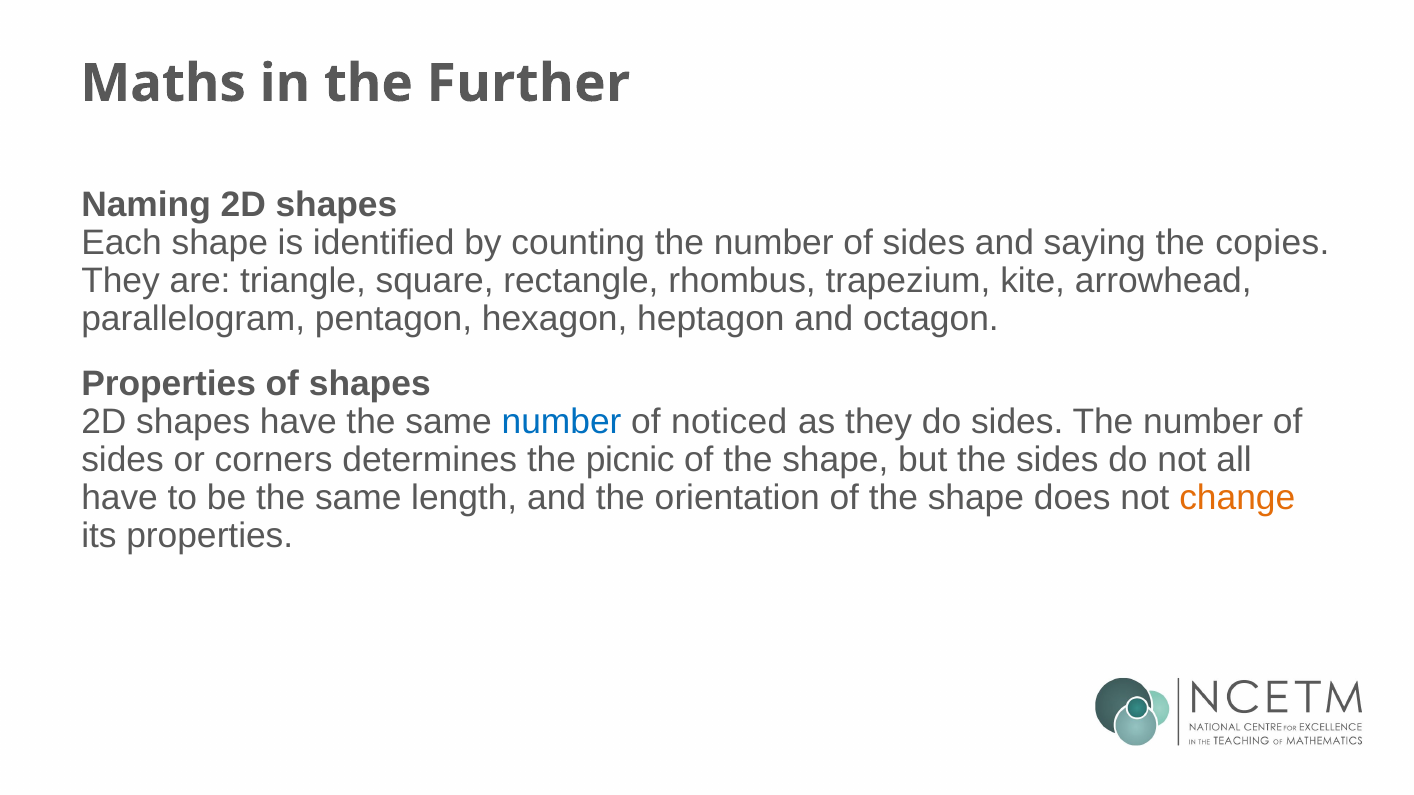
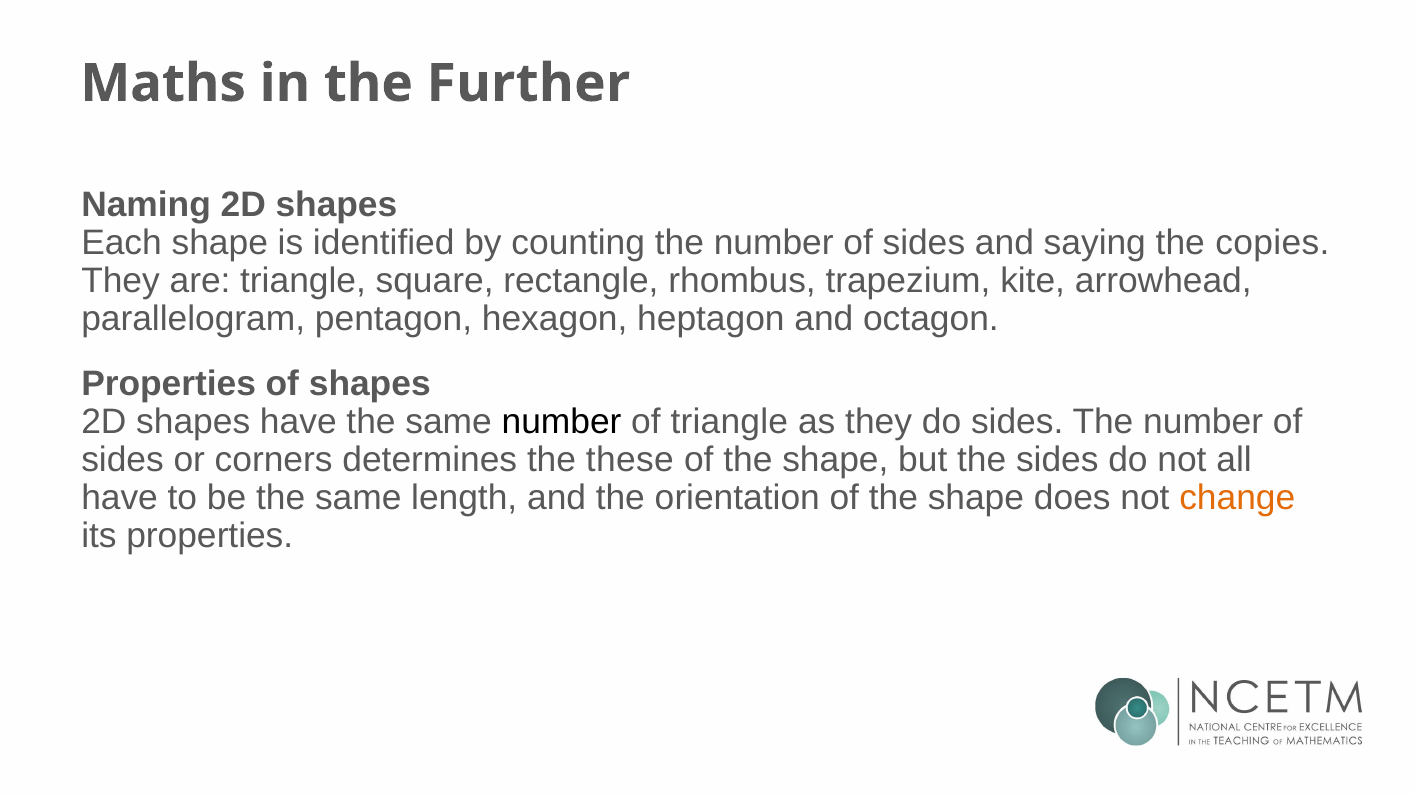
number at (562, 422) colour: blue -> black
of noticed: noticed -> triangle
picnic: picnic -> these
